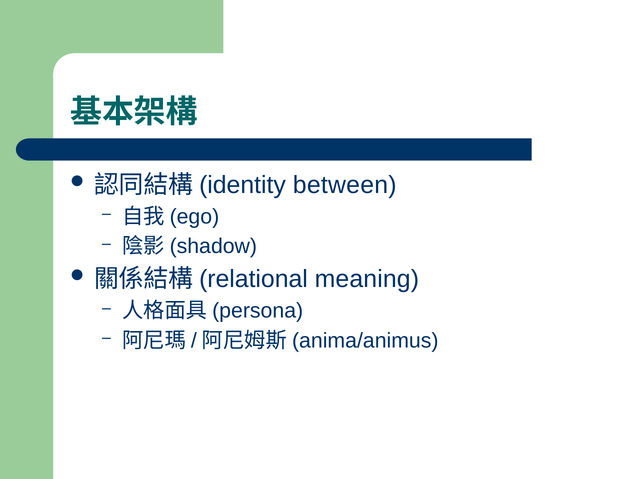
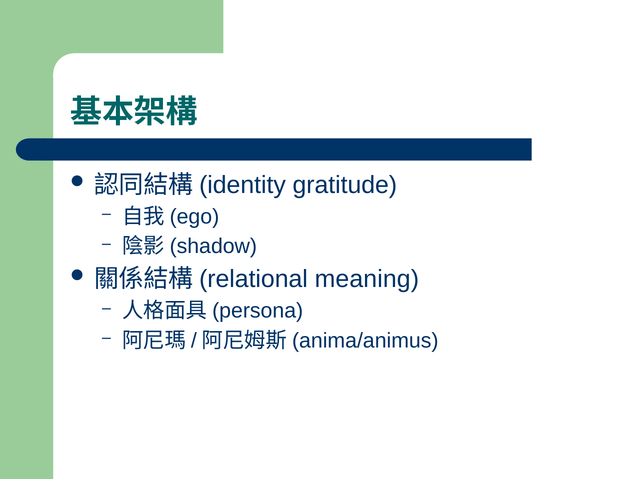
between: between -> gratitude
